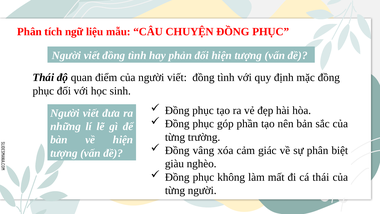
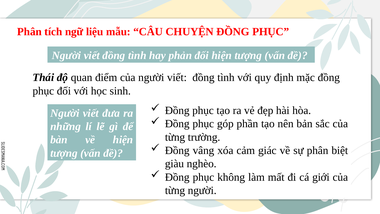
cá thái: thái -> giới
